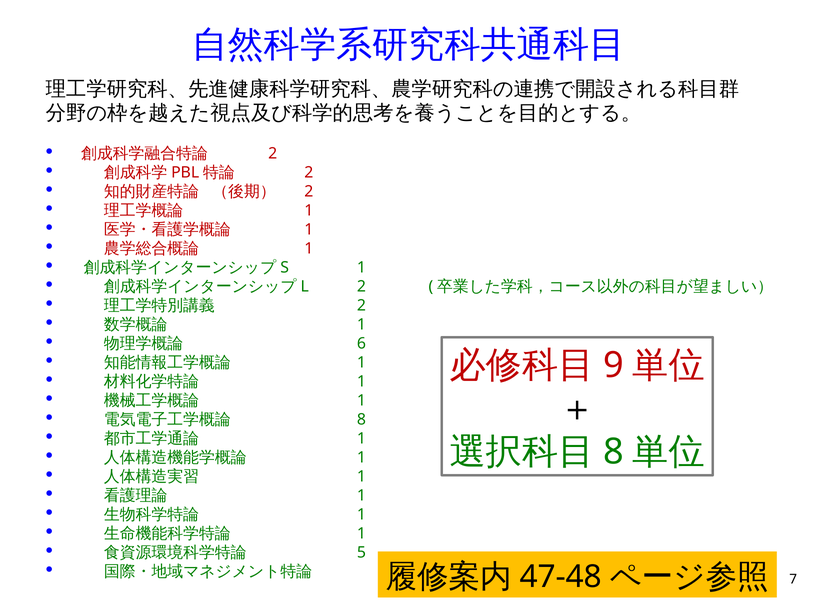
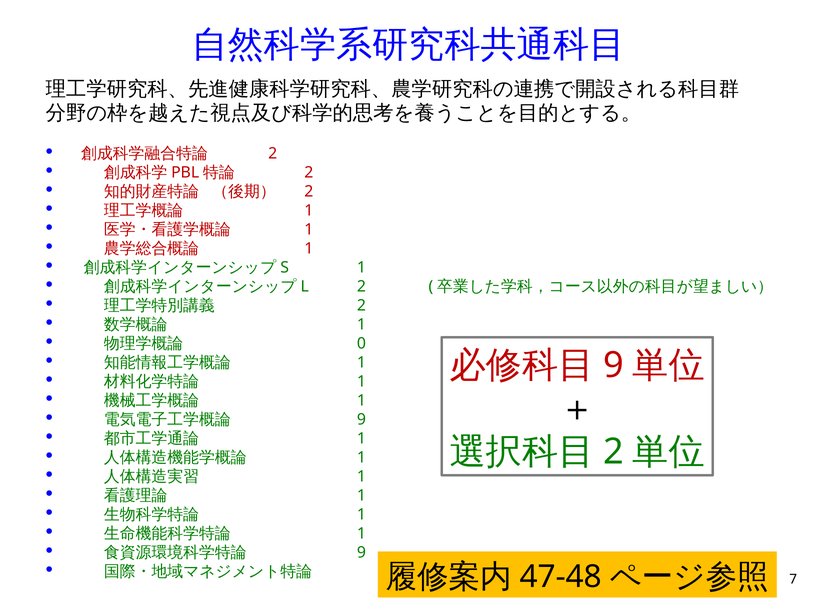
6: 6 -> 0
8 at (361, 419): 8 -> 9
8 at (614, 452): 8 -> 2
5 at (361, 552): 5 -> 9
